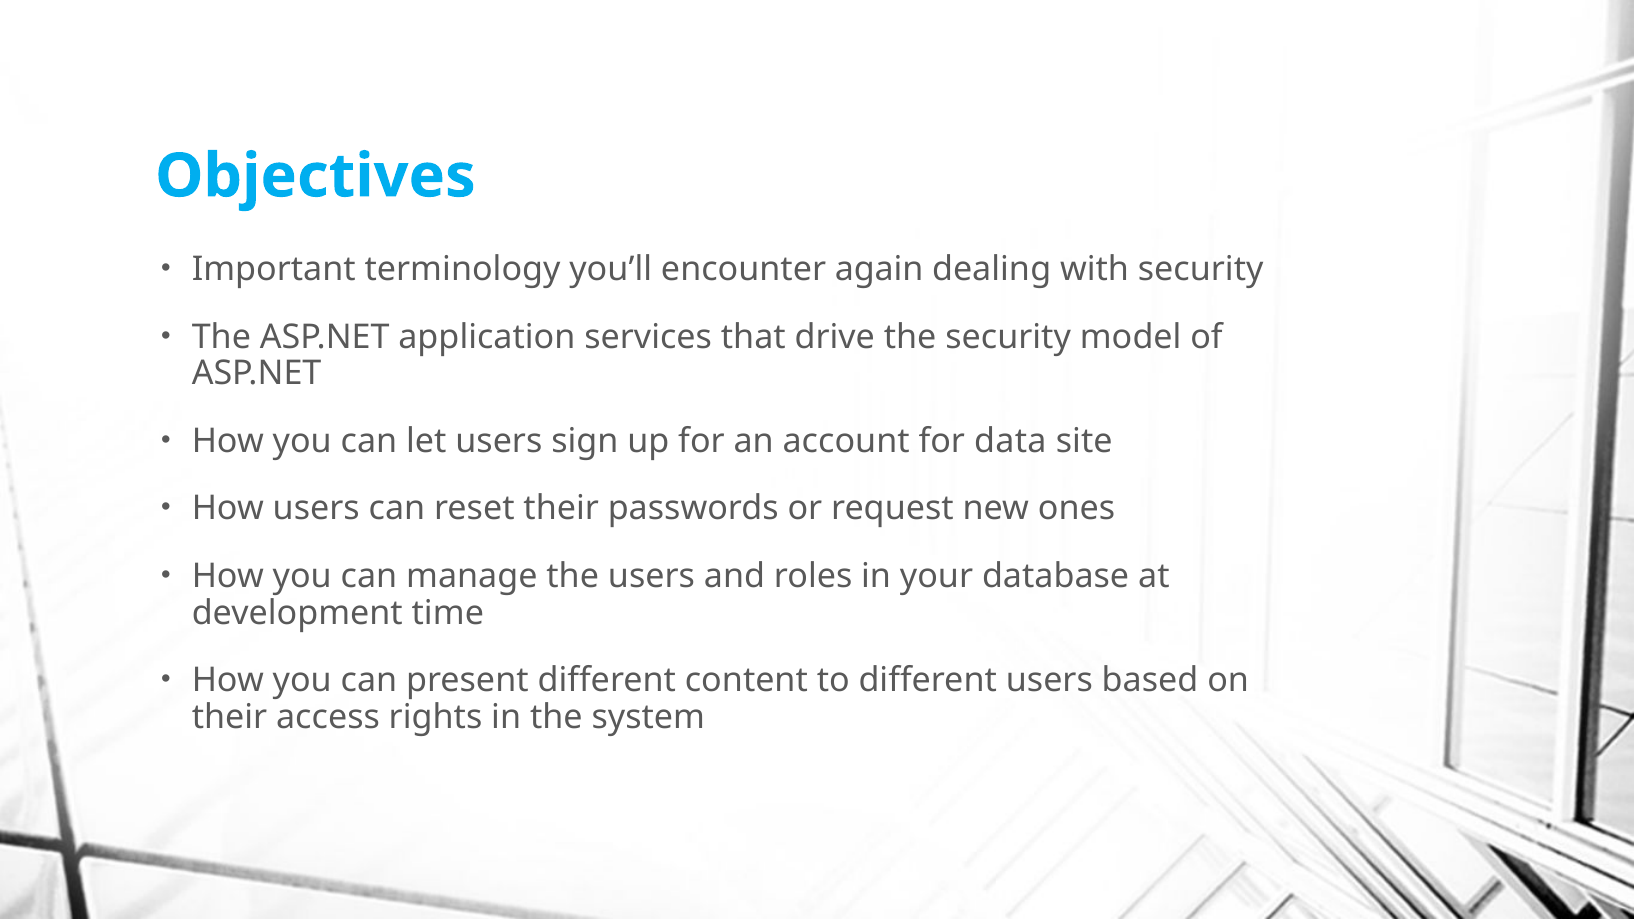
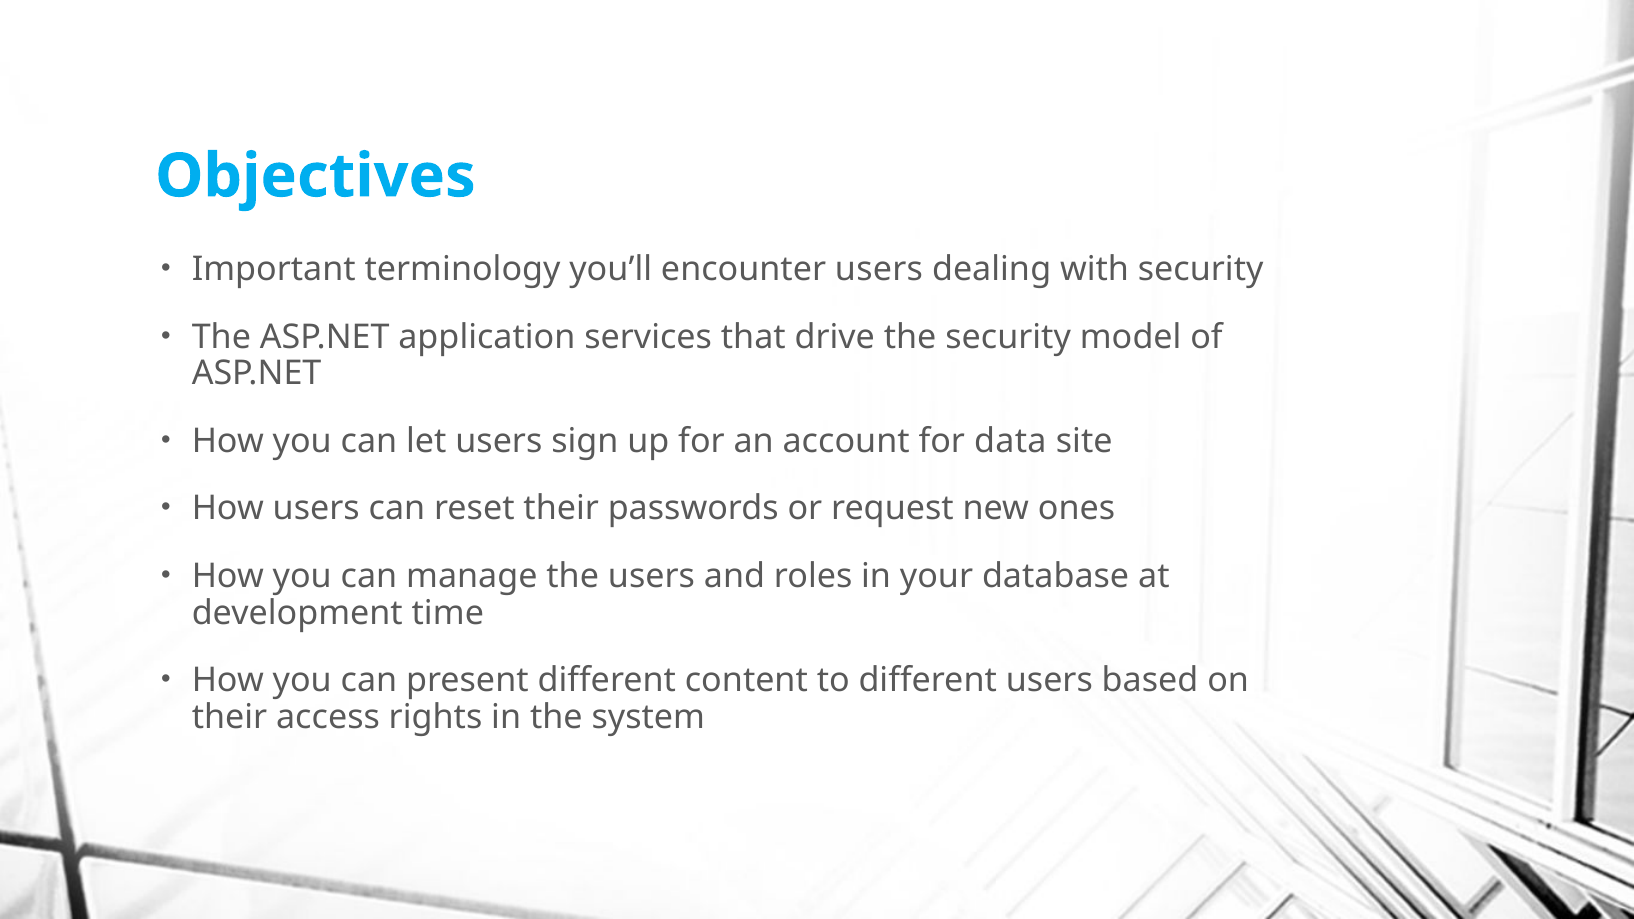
encounter again: again -> users
